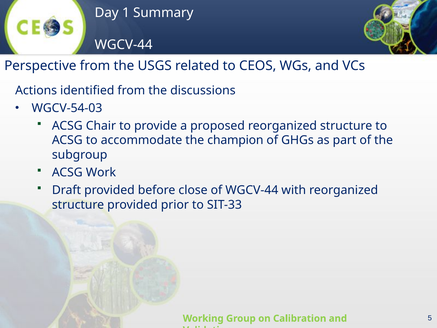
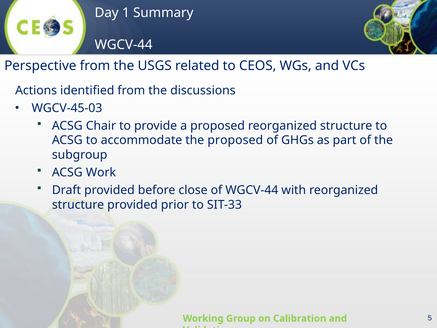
WGCV-54-03: WGCV-54-03 -> WGCV-45-03
the champion: champion -> proposed
